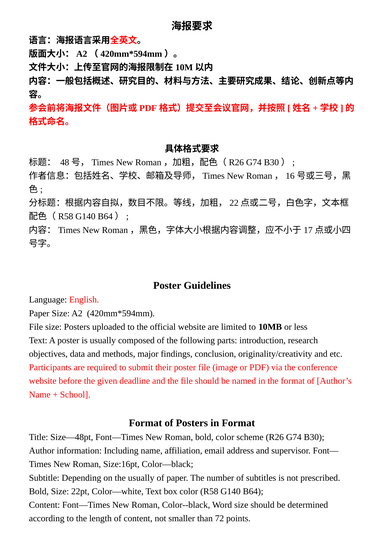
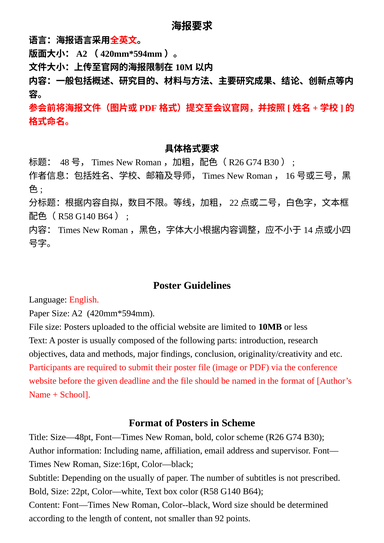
17: 17 -> 14
in Format: Format -> Scheme
72: 72 -> 92
